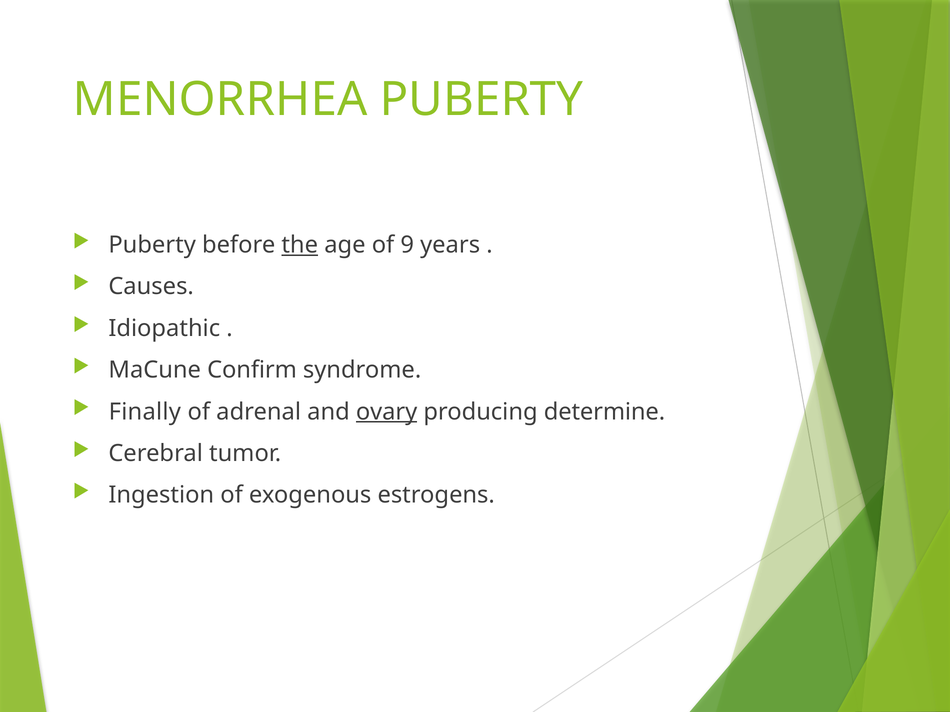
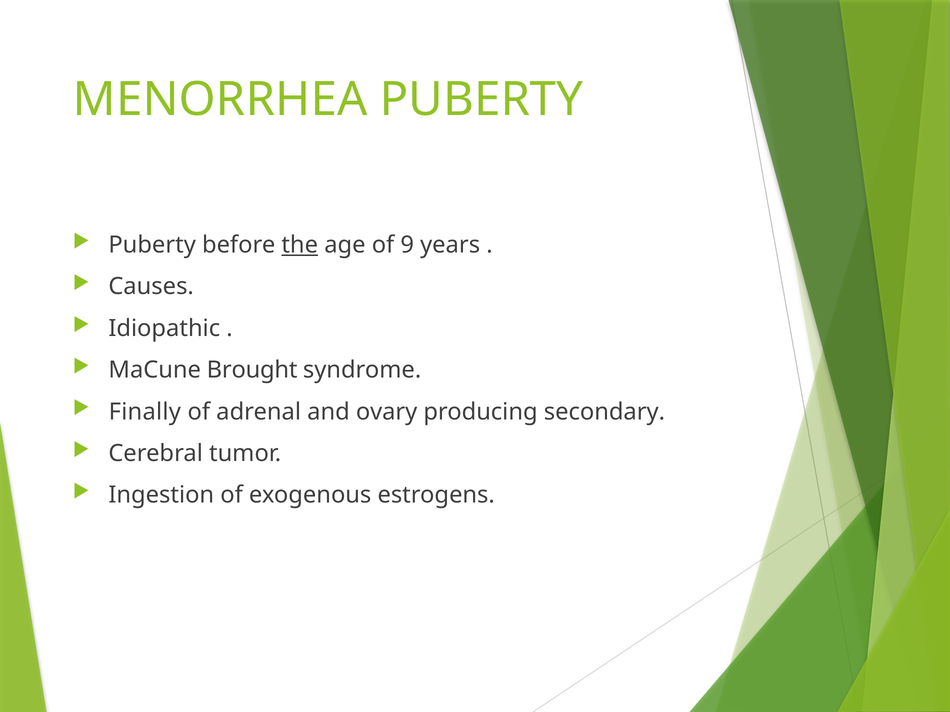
Confirm: Confirm -> Brought
ovary underline: present -> none
determine: determine -> secondary
